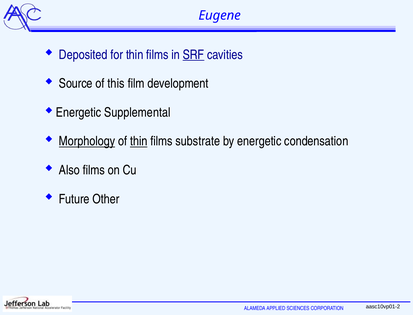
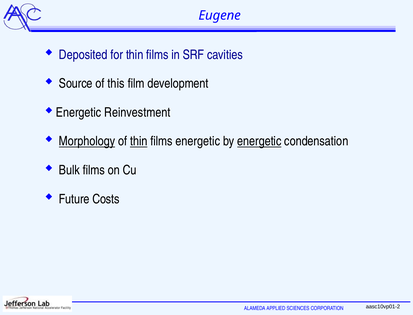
SRF underline: present -> none
Supplemental: Supplemental -> Reinvestment
films substrate: substrate -> energetic
energetic at (259, 141) underline: none -> present
Also: Also -> Bulk
Other: Other -> Costs
